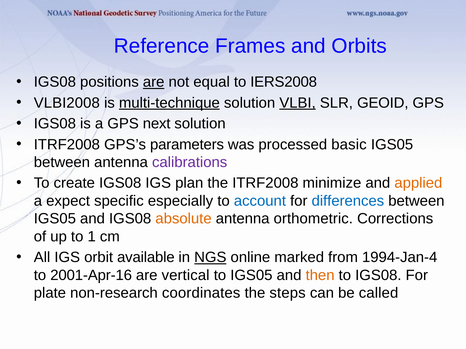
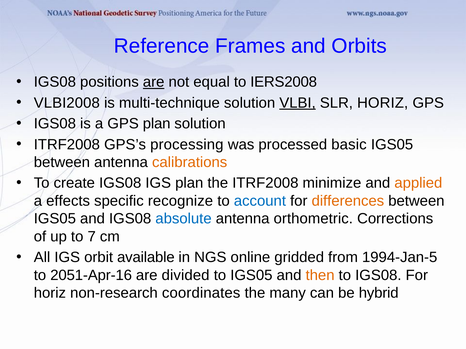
multi-technique underline: present -> none
SLR GEOID: GEOID -> HORIZ
GPS next: next -> plan
parameters: parameters -> processing
calibrations colour: purple -> orange
expect: expect -> effects
especially: especially -> recognize
differences colour: blue -> orange
absolute colour: orange -> blue
1: 1 -> 7
NGS underline: present -> none
marked: marked -> gridded
1994-Jan-4: 1994-Jan-4 -> 1994-Jan-5
2001-Apr-16: 2001-Apr-16 -> 2051-Apr-16
vertical: vertical -> divided
plate at (50, 293): plate -> horiz
steps: steps -> many
called: called -> hybrid
